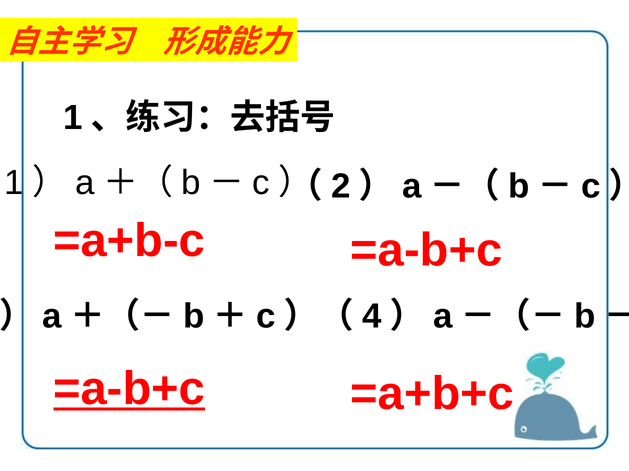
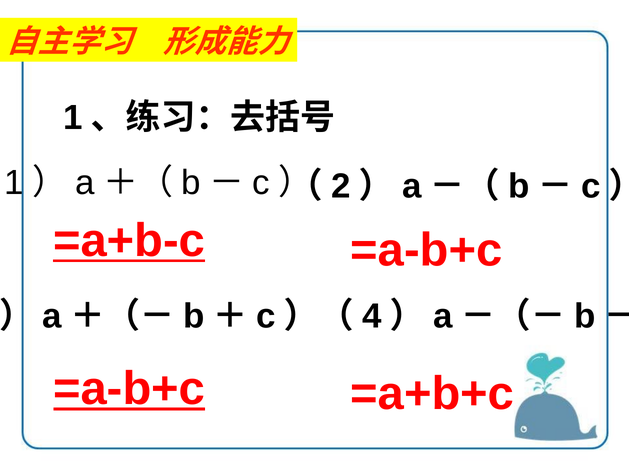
=a+b-c underline: none -> present
